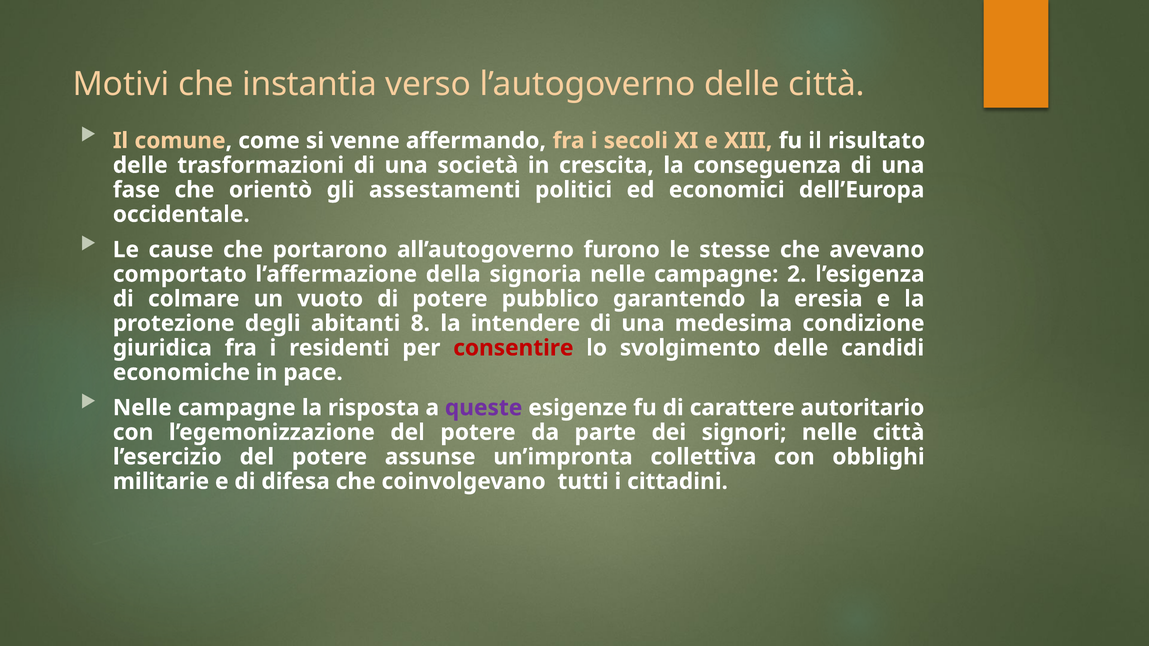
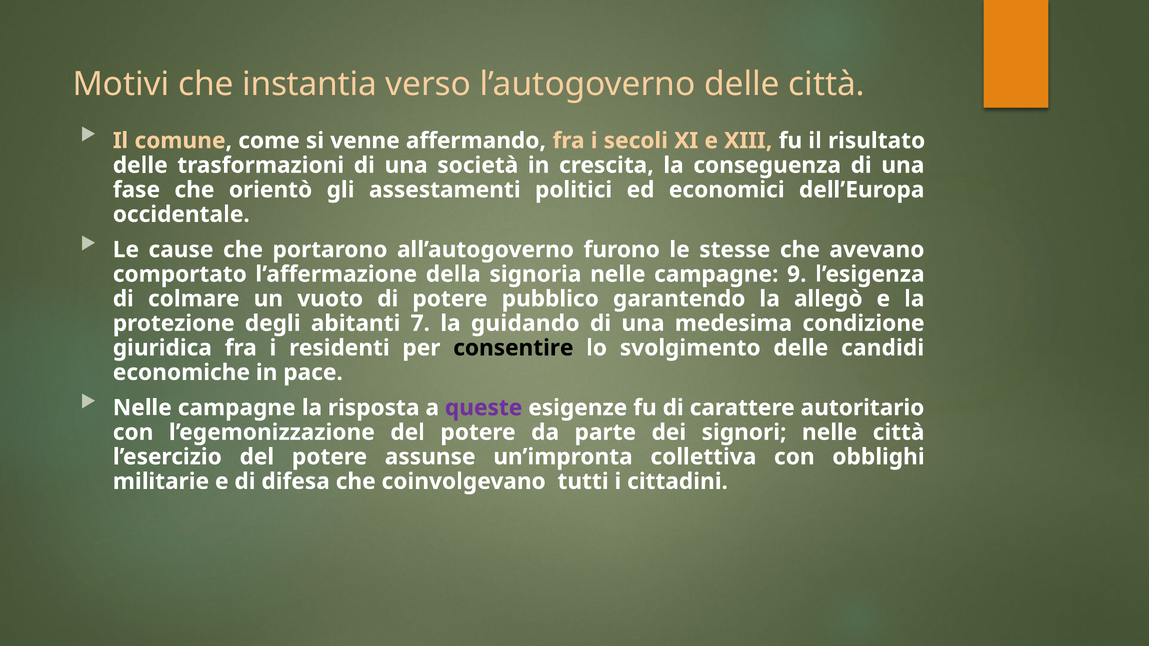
2: 2 -> 9
eresia: eresia -> allegò
8: 8 -> 7
intendere: intendere -> guidando
consentire colour: red -> black
